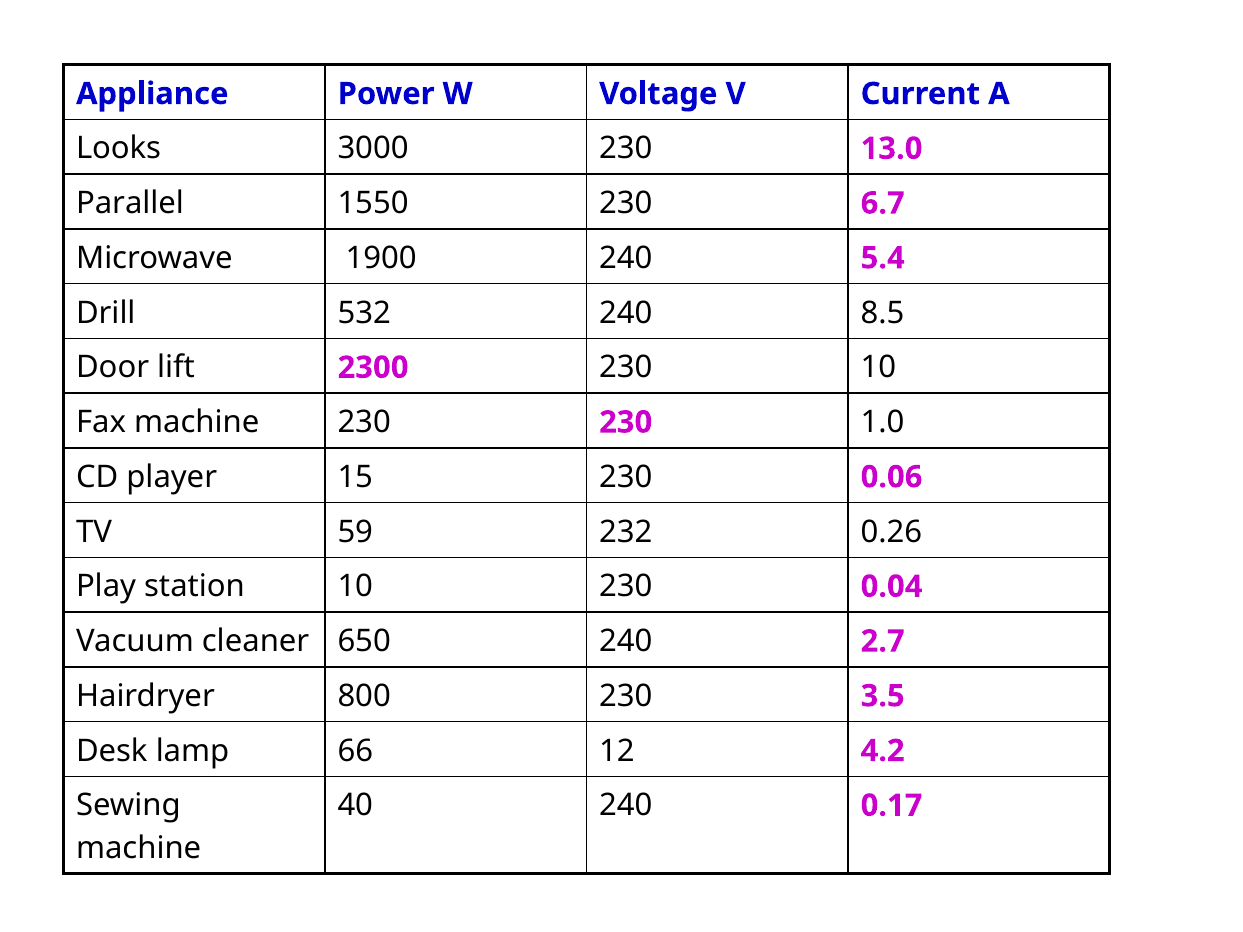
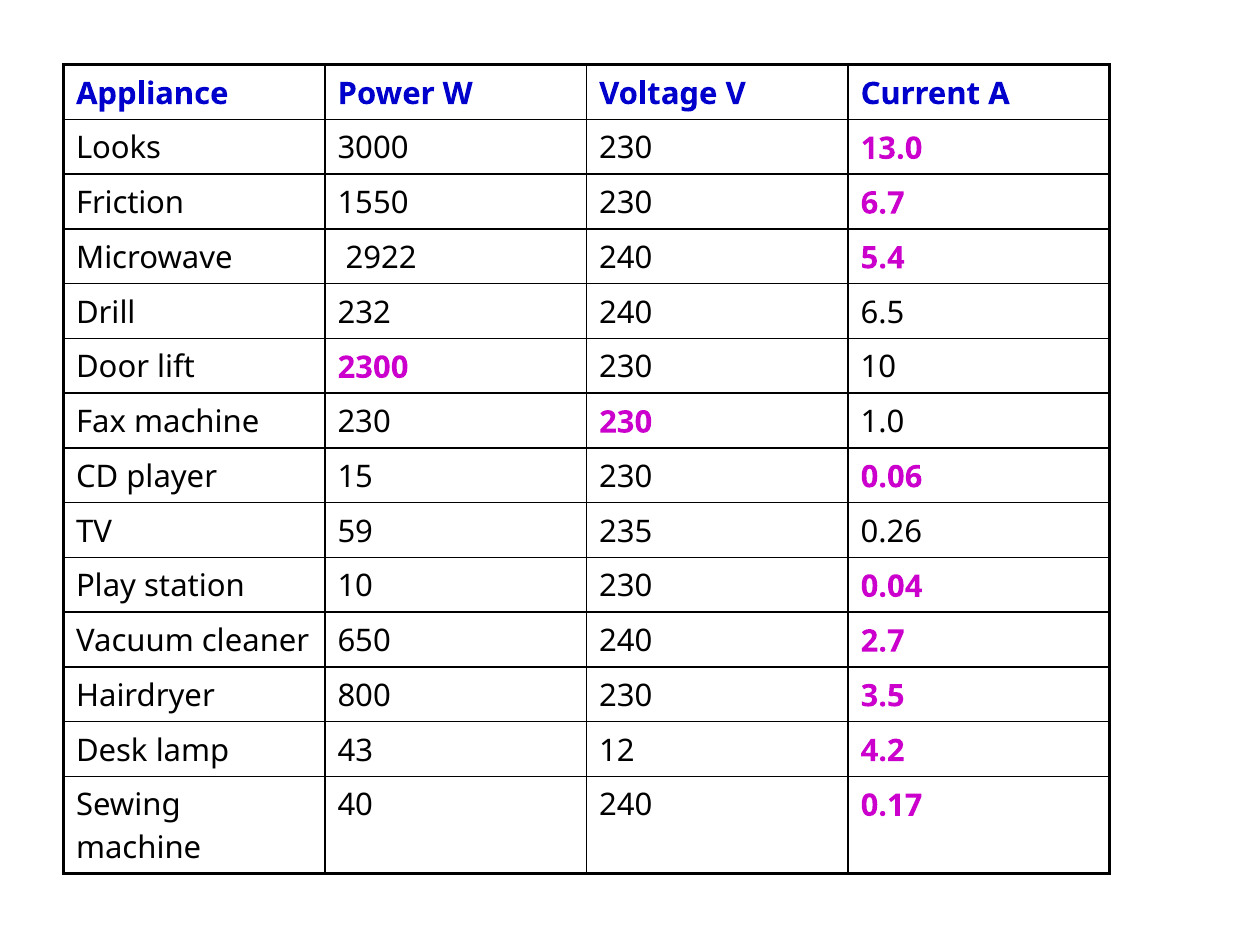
Parallel: Parallel -> Friction
1900: 1900 -> 2922
532: 532 -> 232
8.5: 8.5 -> 6.5
232: 232 -> 235
66: 66 -> 43
